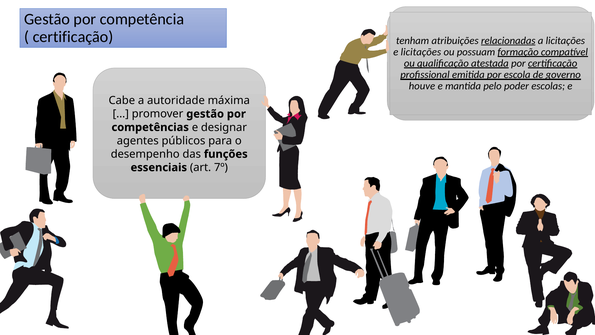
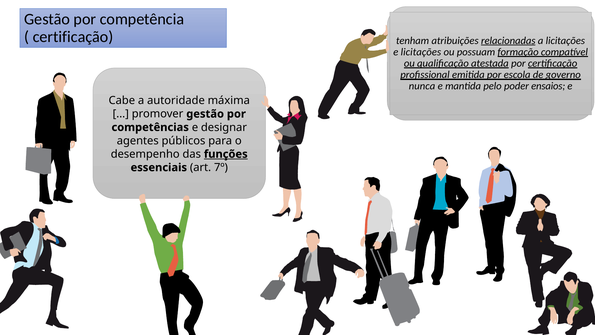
houve: houve -> nunca
escolas: escolas -> ensaios
funções underline: none -> present
